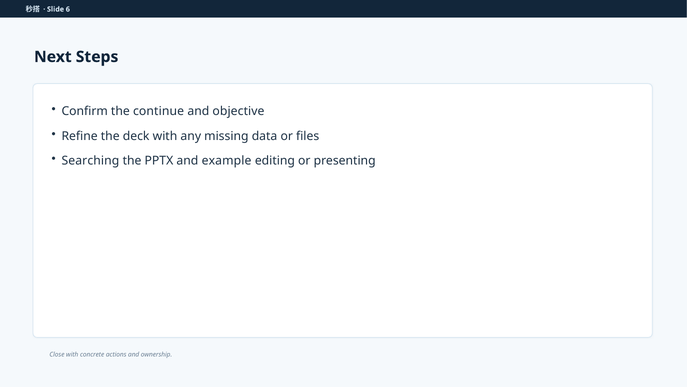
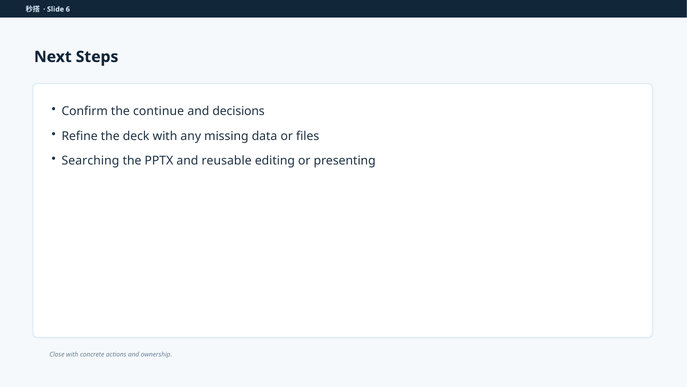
objective: objective -> decisions
example: example -> reusable
